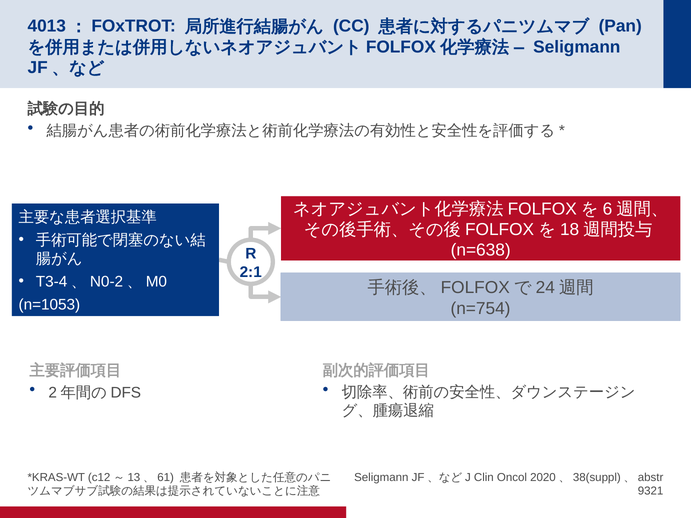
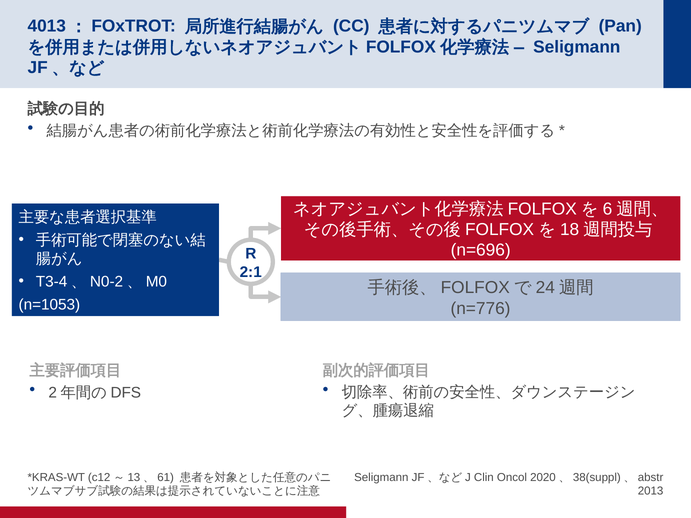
n=638: n=638 -> n=696
n=754: n=754 -> n=776
9321: 9321 -> 2013
